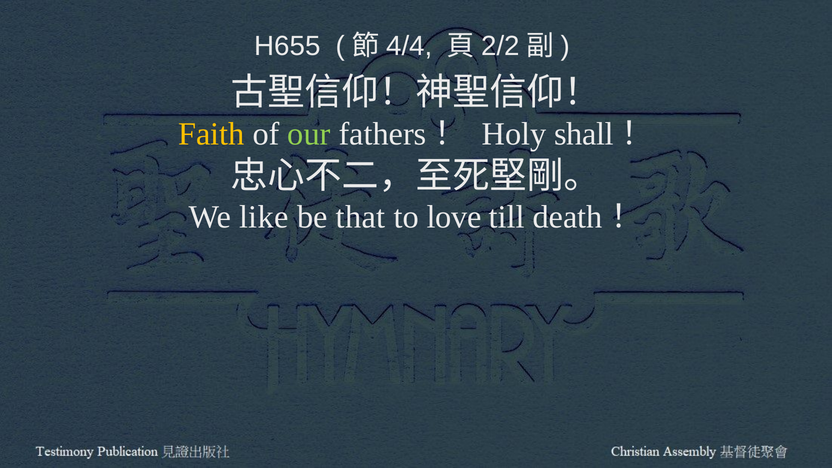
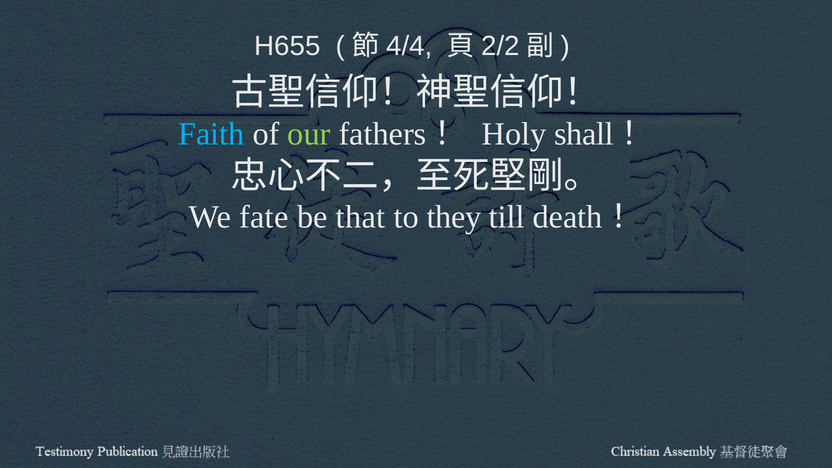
Faith colour: yellow -> light blue
like: like -> fate
love: love -> they
